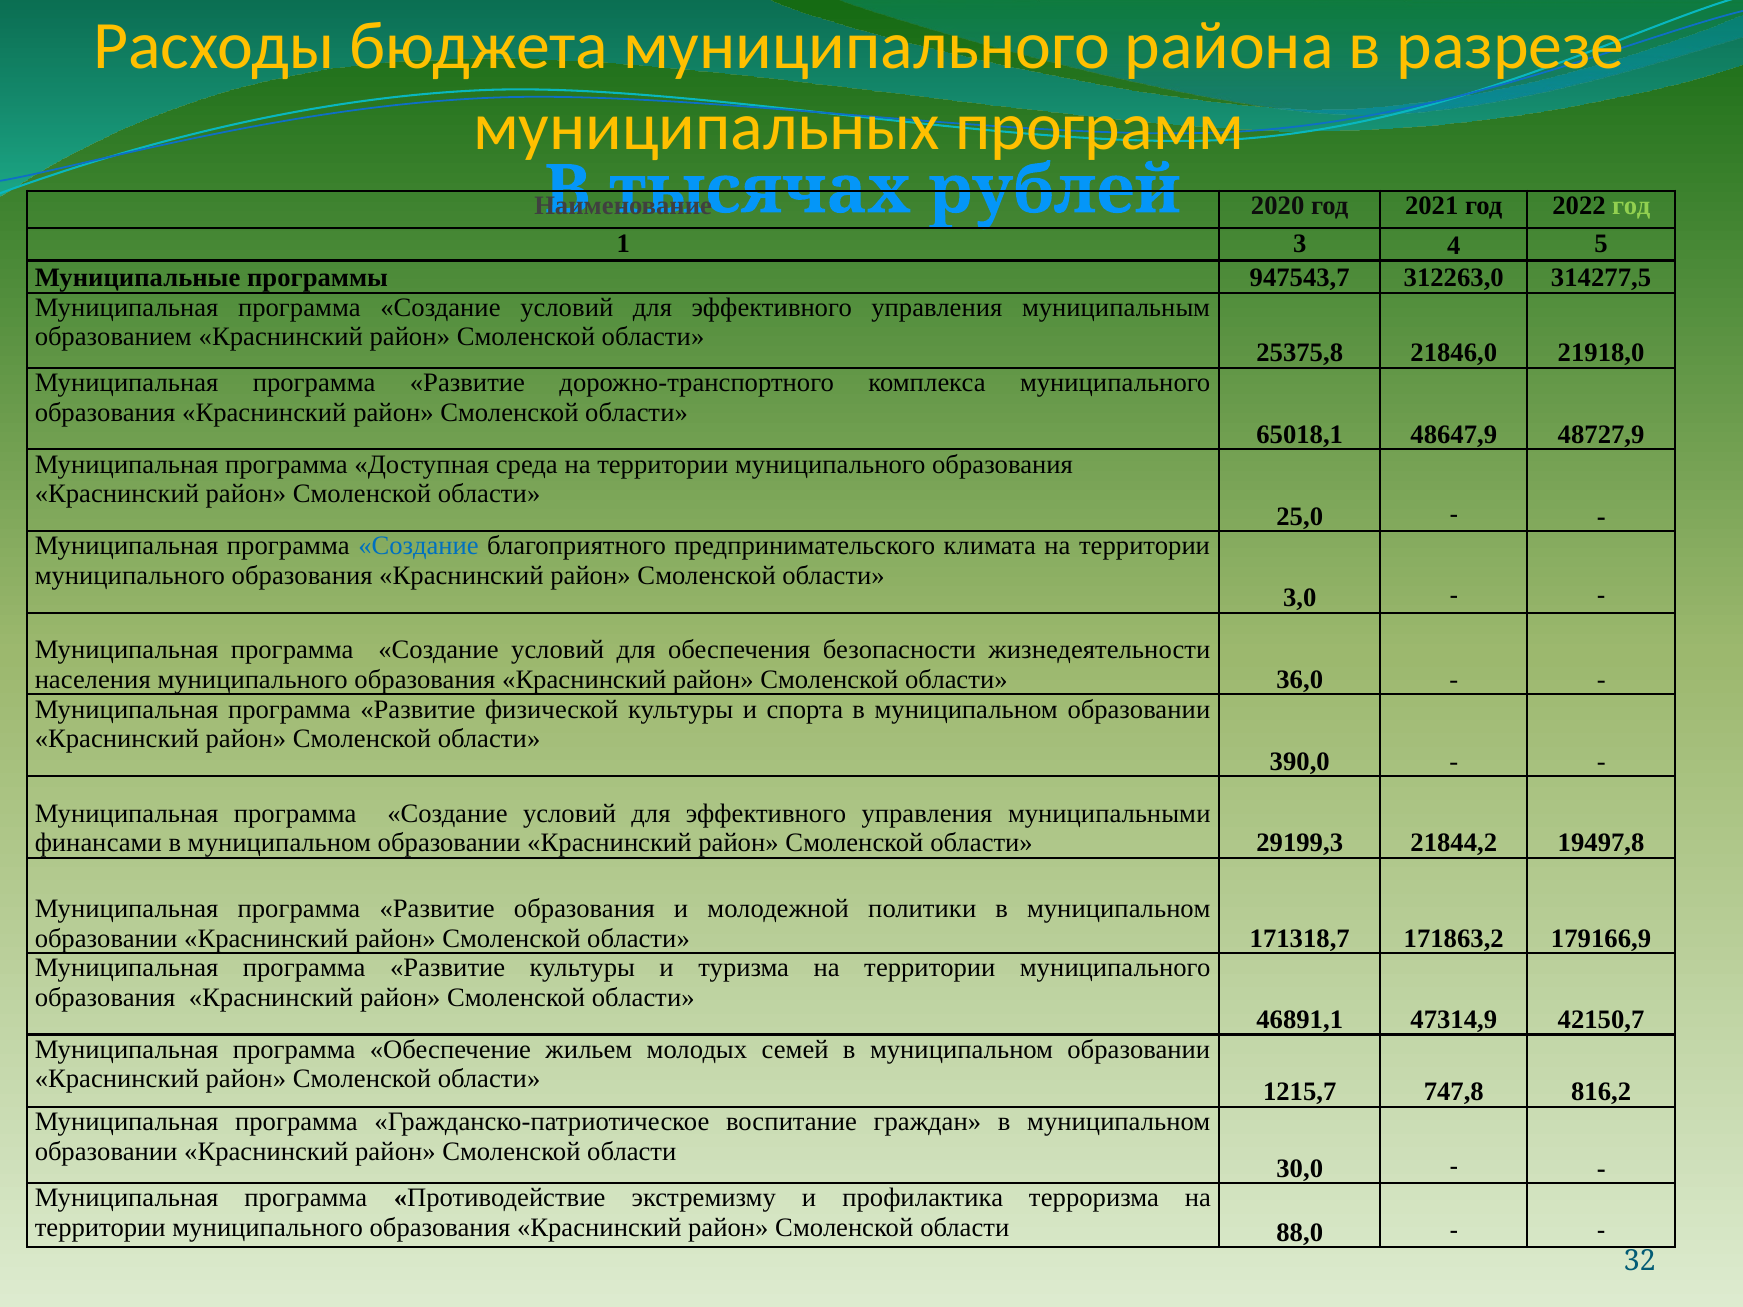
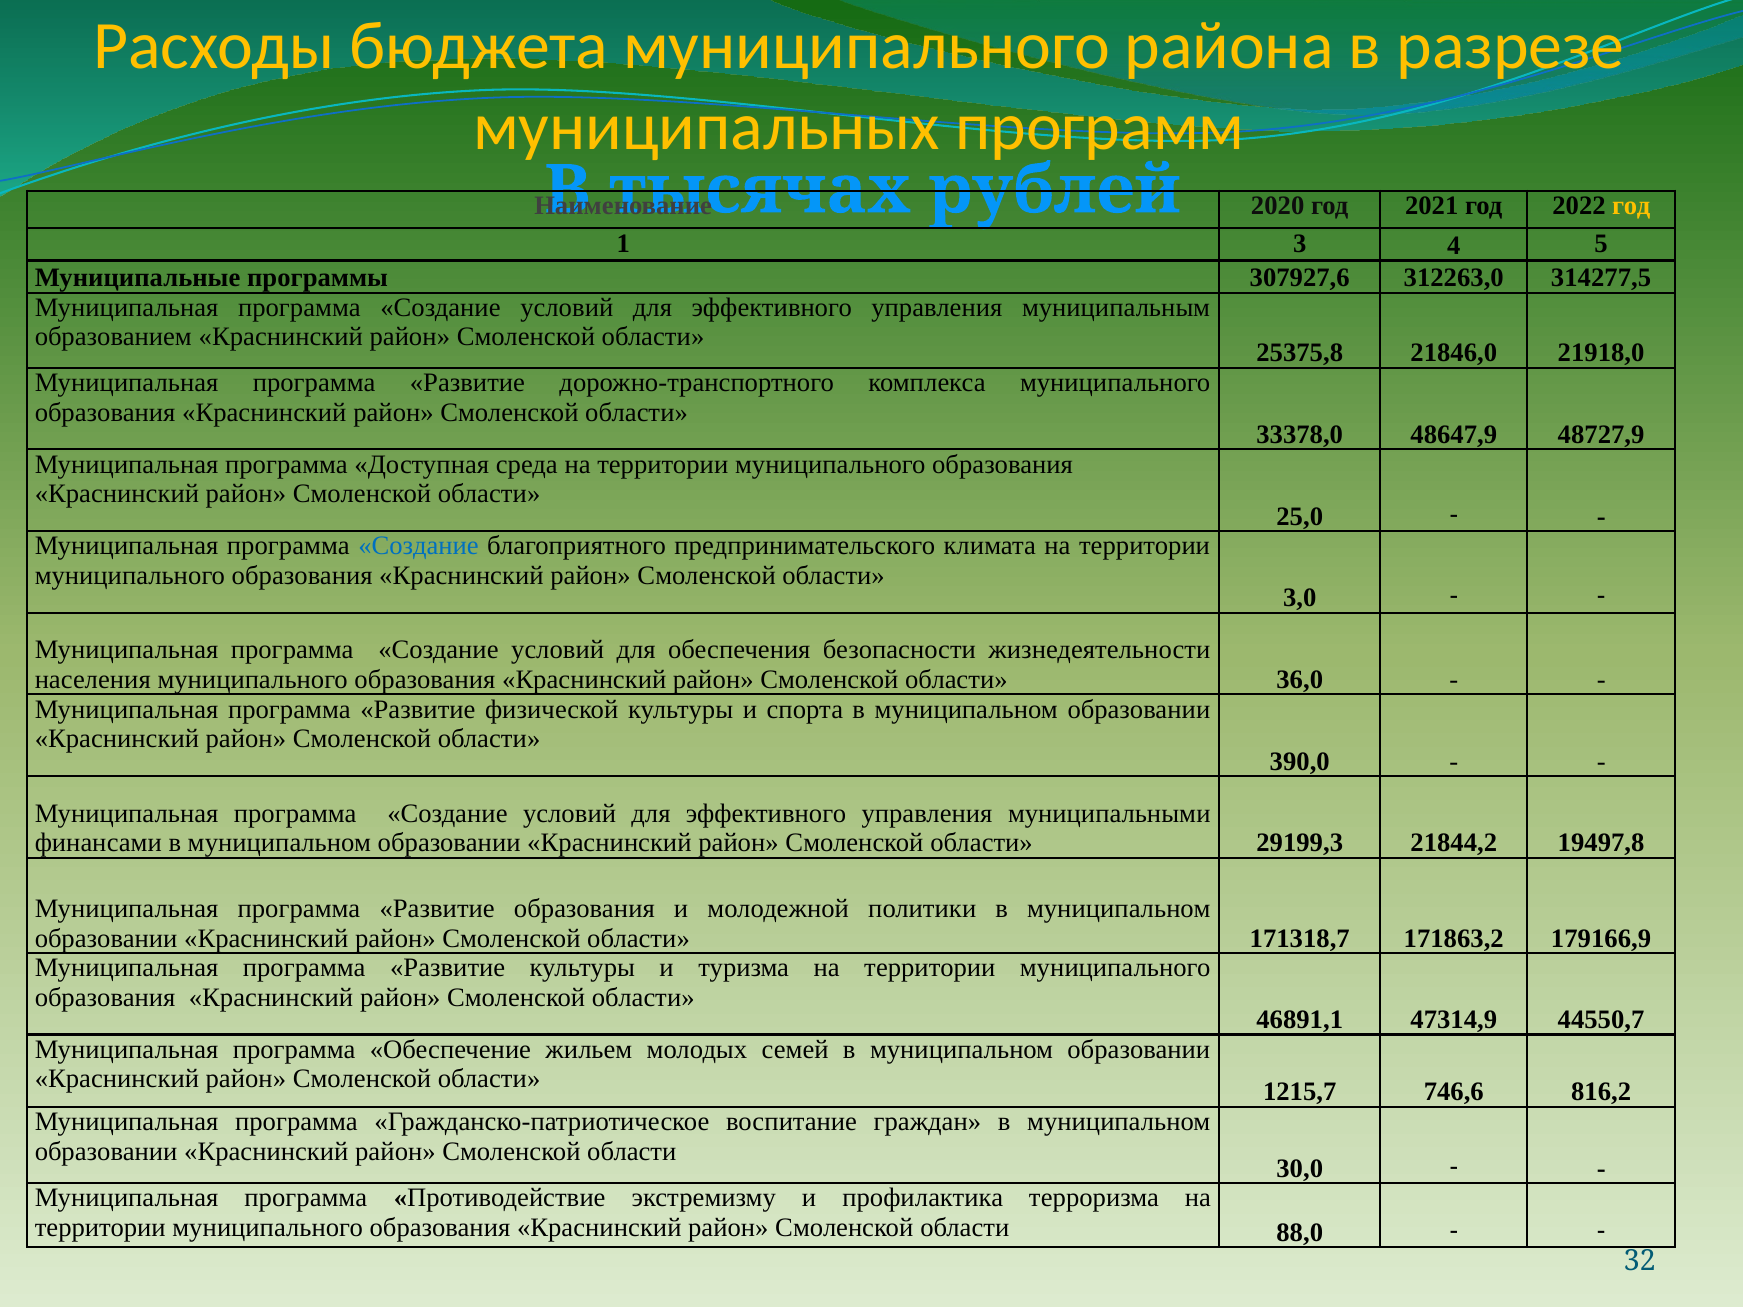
год at (1631, 206) colour: light green -> yellow
947543,7: 947543,7 -> 307927,6
65018,1: 65018,1 -> 33378,0
42150,7: 42150,7 -> 44550,7
747,8: 747,8 -> 746,6
